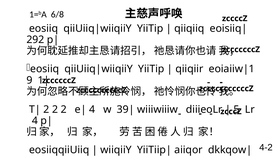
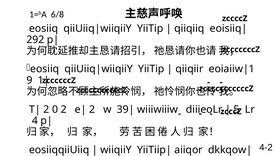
2 at (55, 110): 2 -> 0
4 at (92, 110): 4 -> 2
